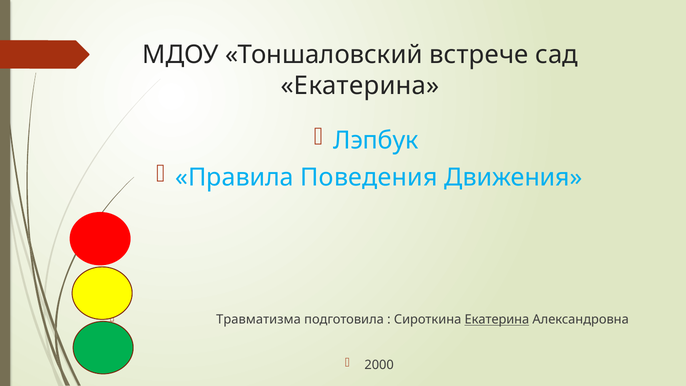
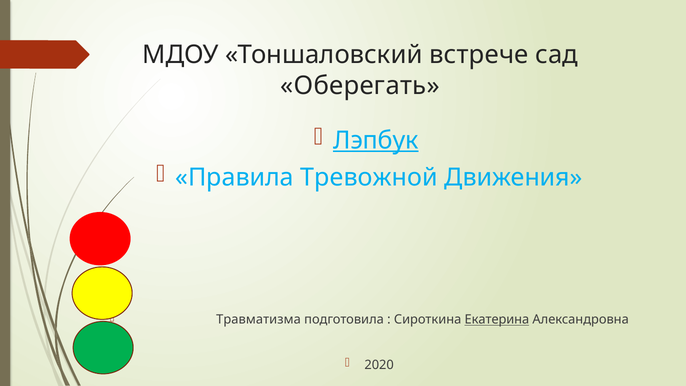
Екатерина at (360, 86): Екатерина -> Оберегать
Лэпбук underline: none -> present
Поведения: Поведения -> Тревожной
2000: 2000 -> 2020
